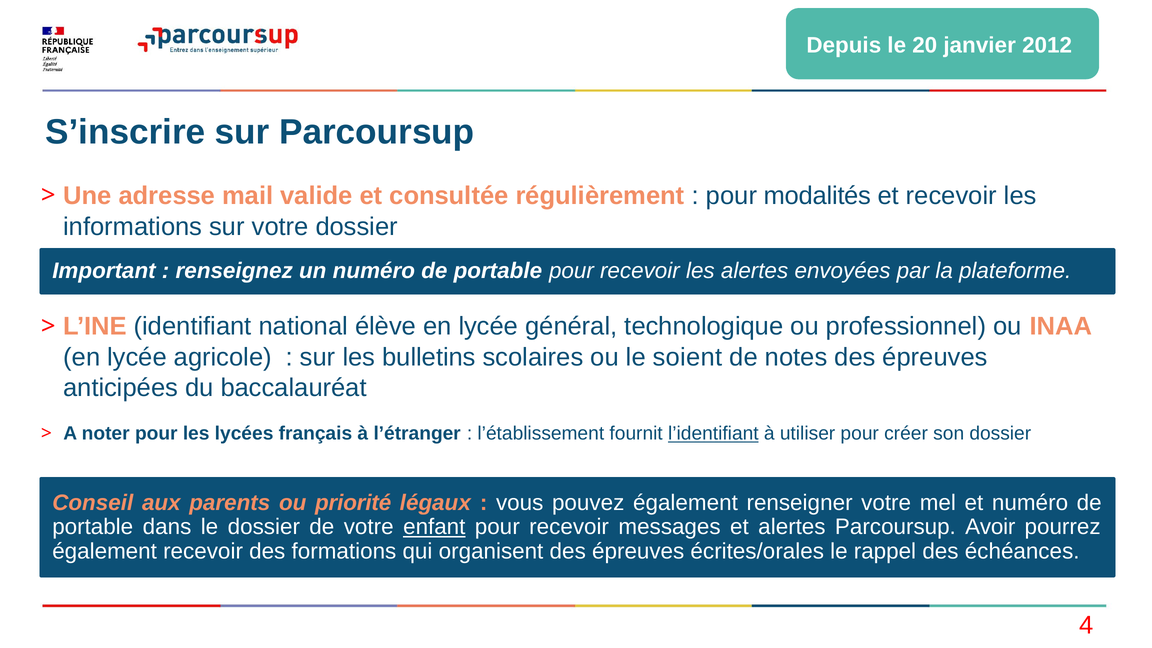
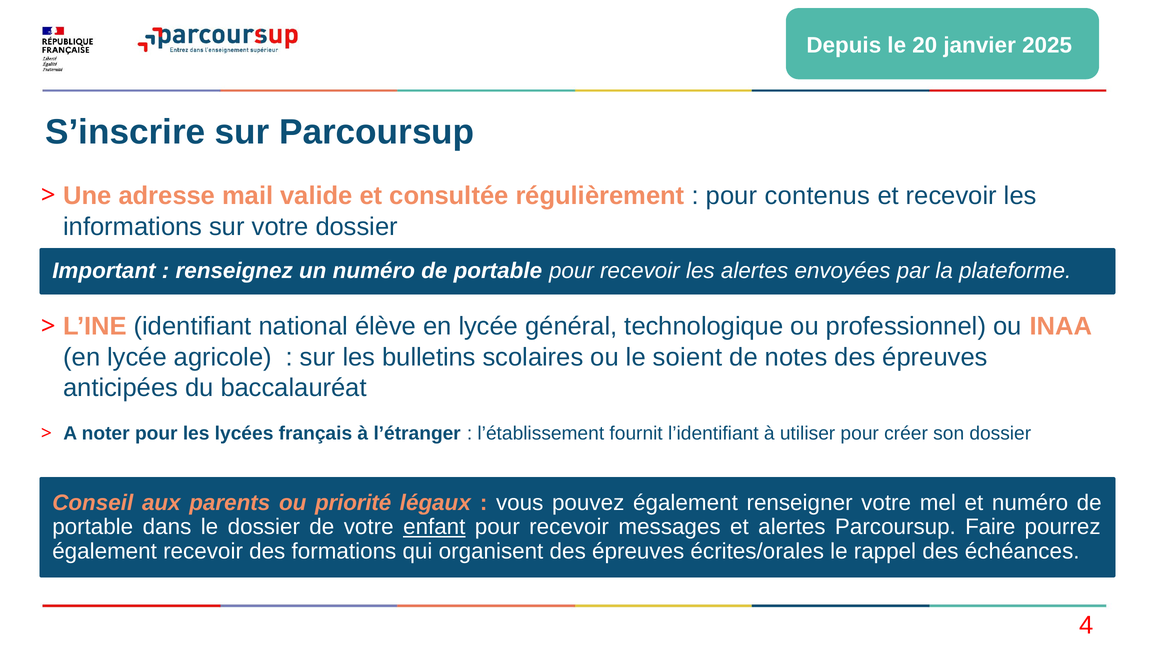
2012: 2012 -> 2025
modalités: modalités -> contenus
l’identifiant underline: present -> none
Avoir: Avoir -> Faire
